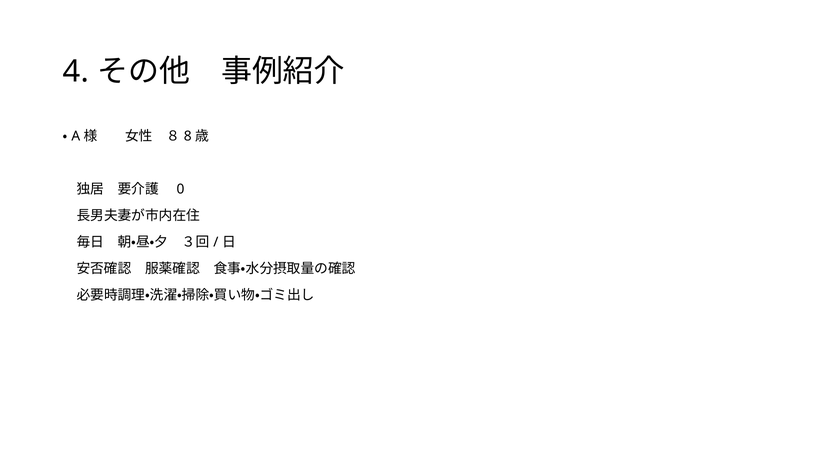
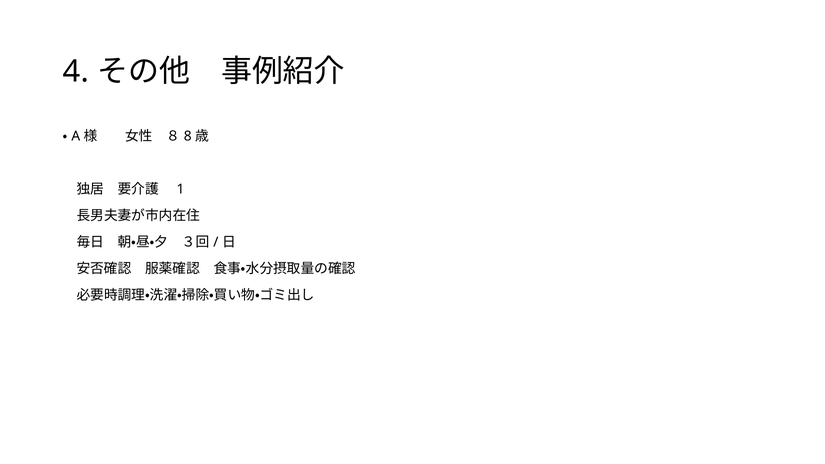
0: 0 -> 1
